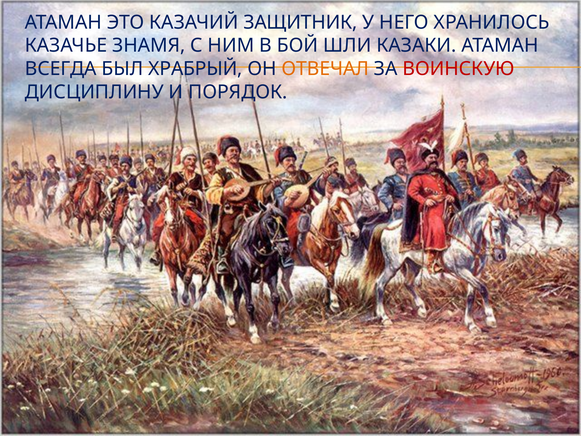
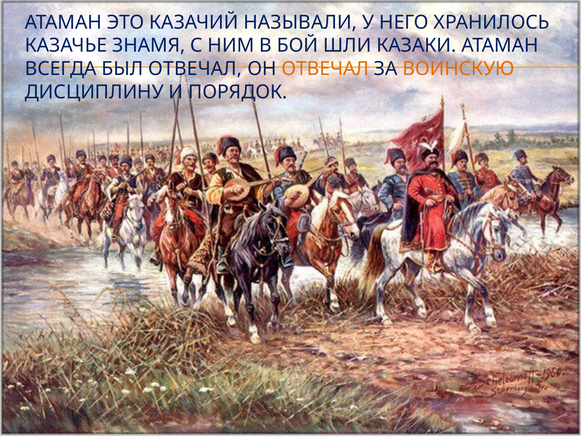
ЗАЩИТНИК: ЗАЩИТНИК -> НАЗЫВАЛИ
БЫЛ ХРАБРЫЙ: ХРАБРЫЙ -> ОТВЕЧАЛ
ВОИНСКУЮ colour: red -> orange
